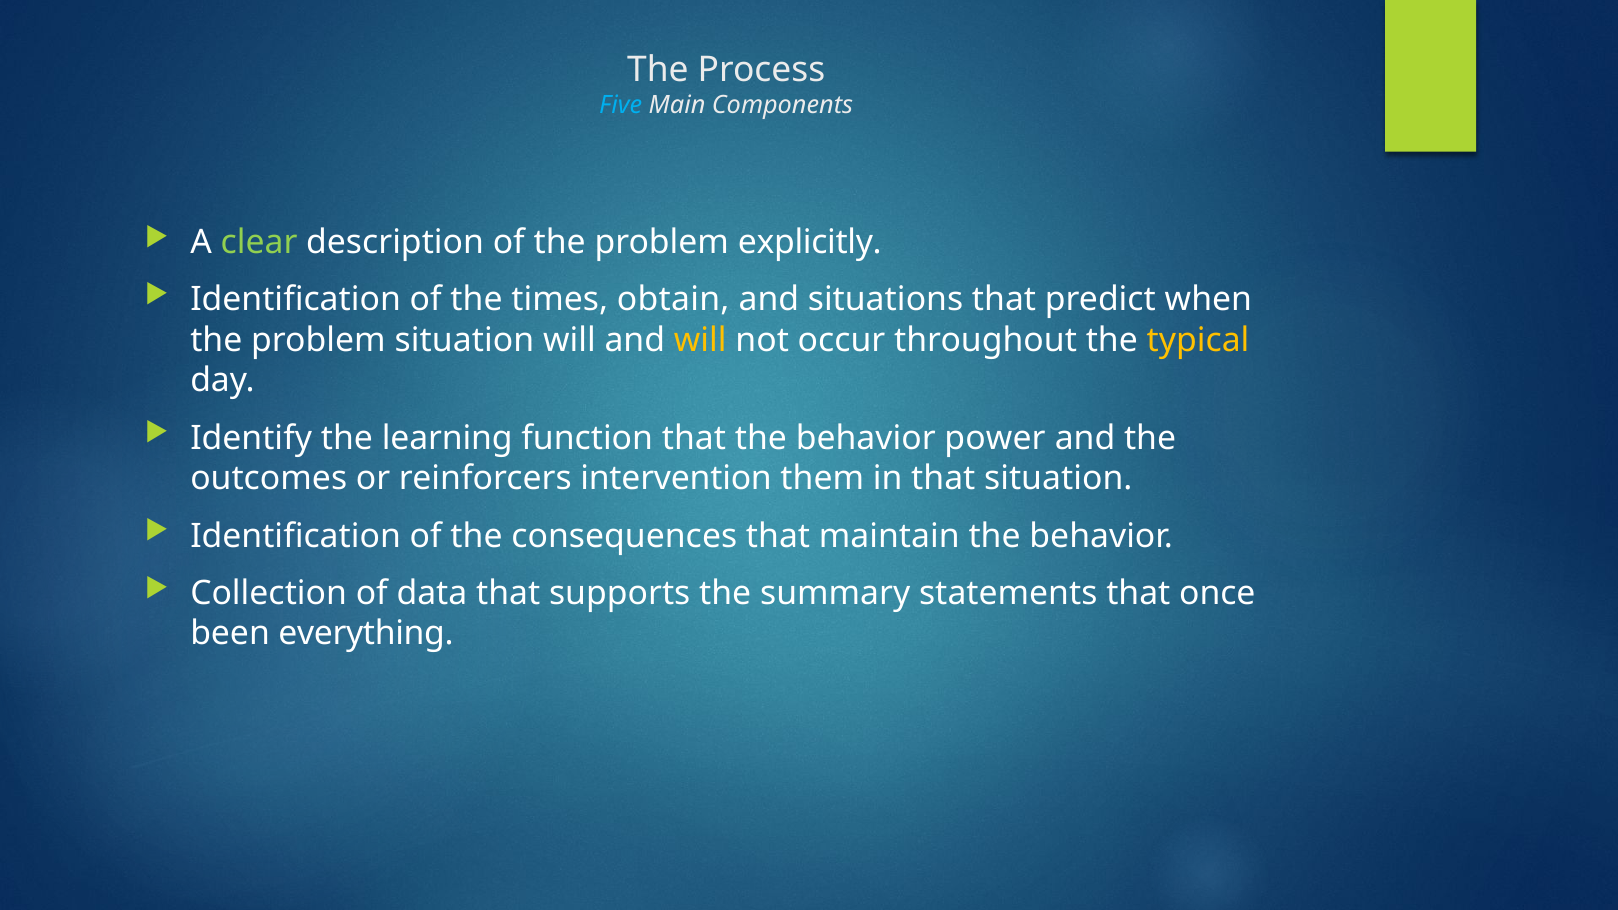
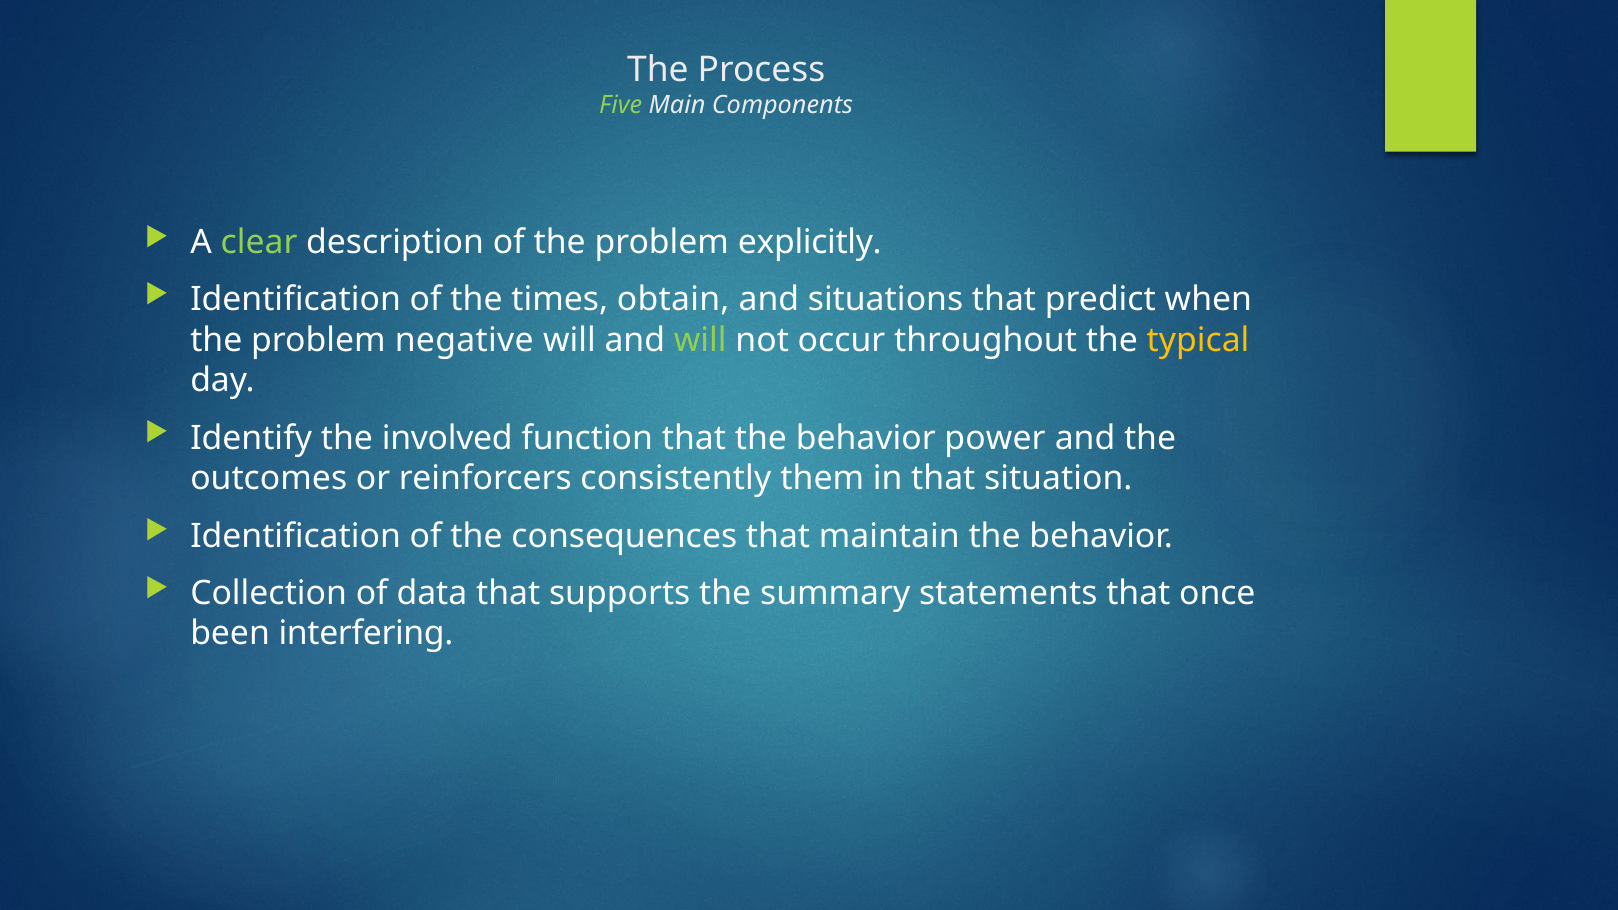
Five colour: light blue -> light green
problem situation: situation -> negative
will at (700, 340) colour: yellow -> light green
learning: learning -> involved
intervention: intervention -> consistently
everything: everything -> interfering
